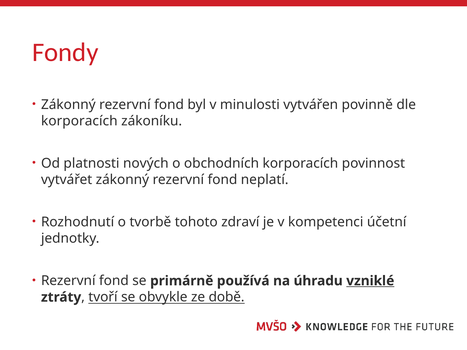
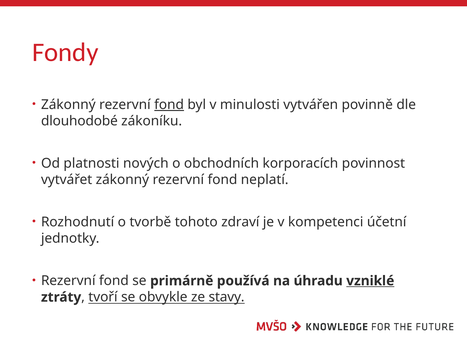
fond at (169, 105) underline: none -> present
korporacích at (79, 121): korporacích -> dlouhodobé
době: době -> stavy
